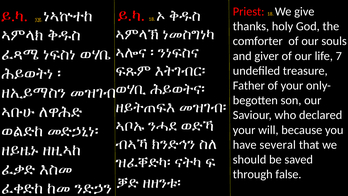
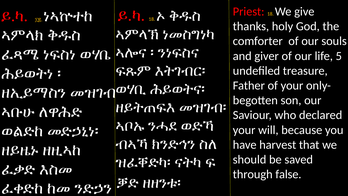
7: 7 -> 5
several: several -> harvest
